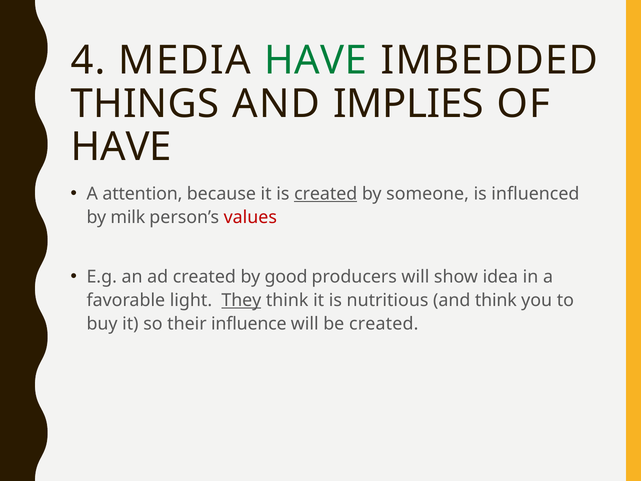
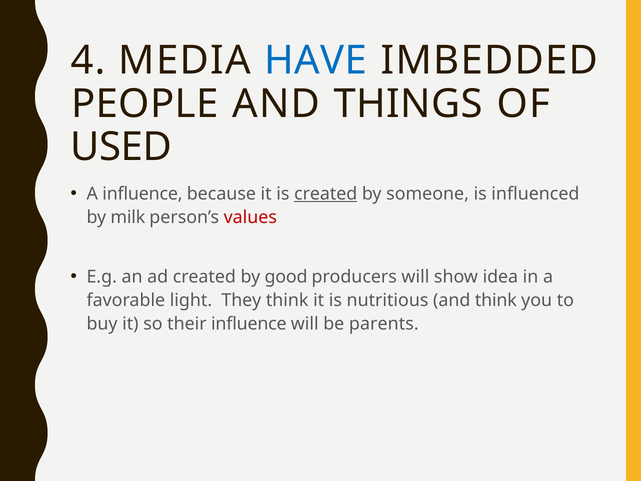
HAVE at (316, 60) colour: green -> blue
THINGS: THINGS -> PEOPLE
IMPLIES: IMPLIES -> THINGS
HAVE at (121, 147): HAVE -> USED
A attention: attention -> influence
They underline: present -> none
be created: created -> parents
